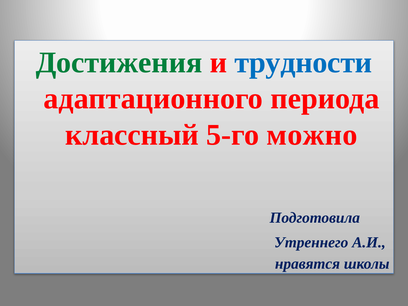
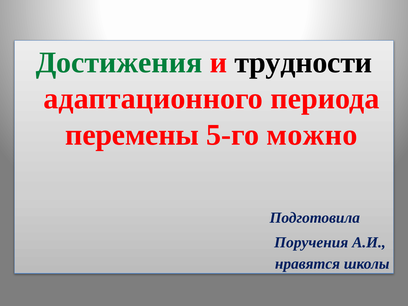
трудности colour: blue -> black
классный: классный -> перемены
Утреннего: Утреннего -> Поручения
